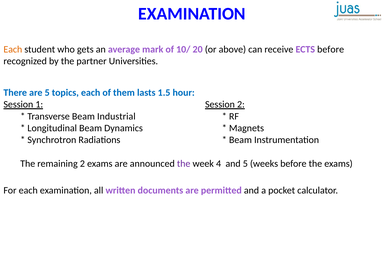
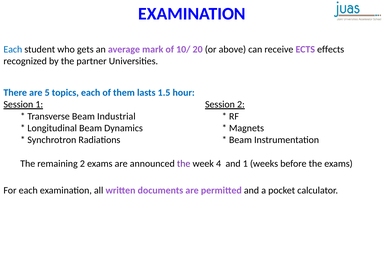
Each at (13, 49) colour: orange -> blue
ECTS before: before -> effects
and 5: 5 -> 1
